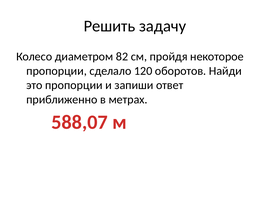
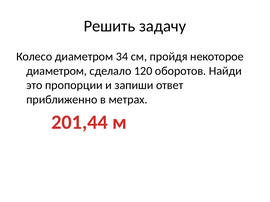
82: 82 -> 34
пропорции at (57, 71): пропорции -> диаметром
588,07: 588,07 -> 201,44
